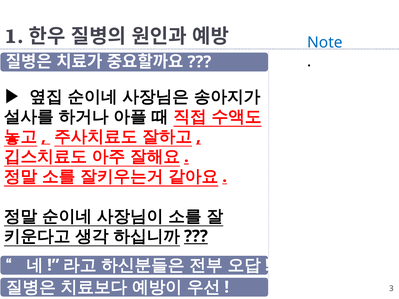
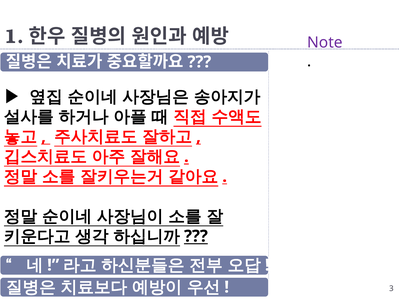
Note colour: blue -> purple
